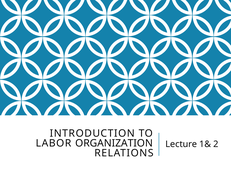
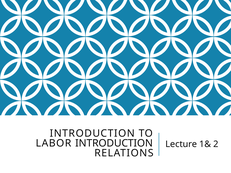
LABOR ORGANIZATION: ORGANIZATION -> INTRODUCTION
